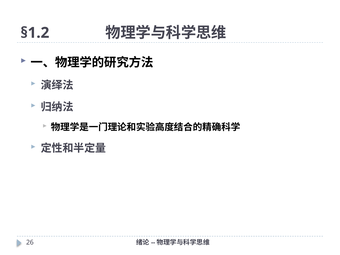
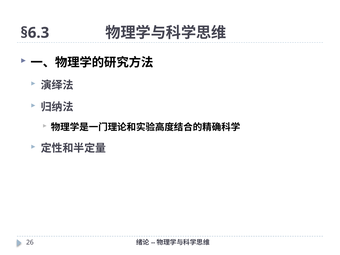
§1.2: §1.2 -> §6.3
